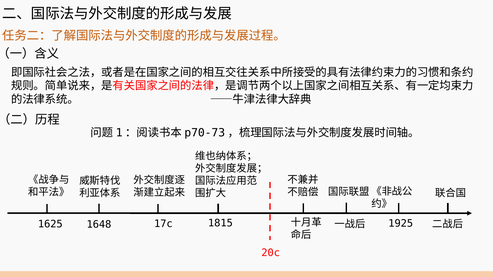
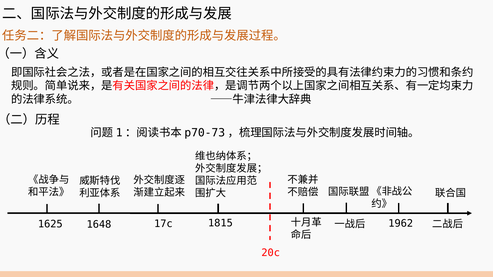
1925: 1925 -> 1962
